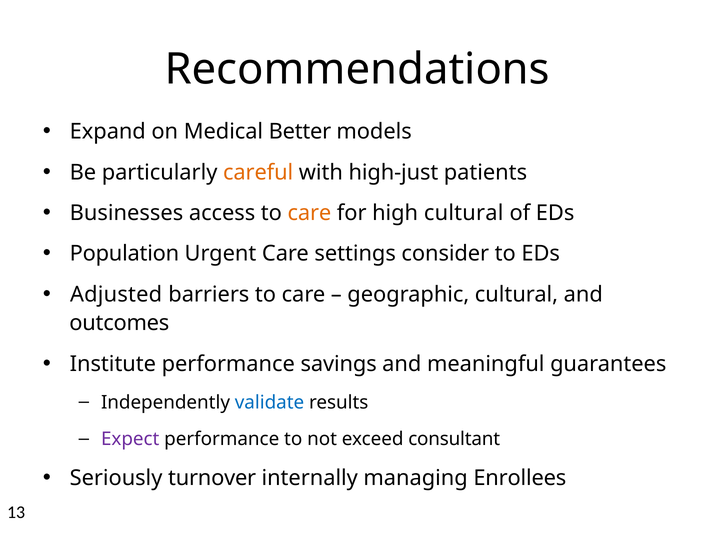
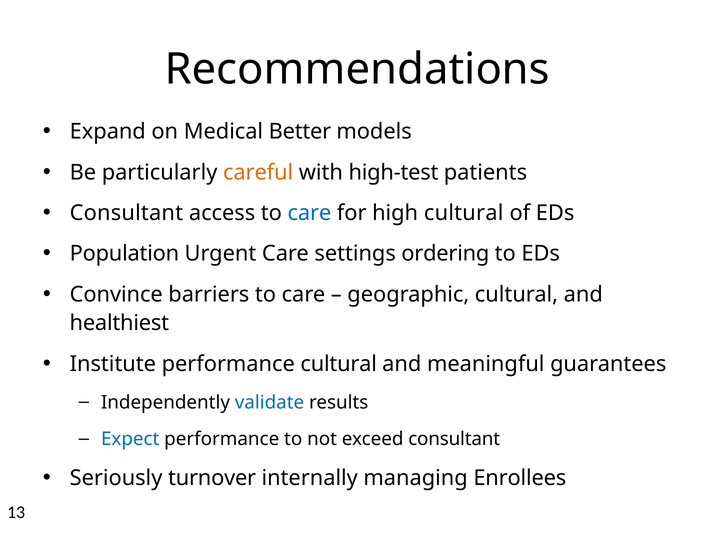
high-just: high-just -> high-test
Businesses at (126, 213): Businesses -> Consultant
care at (309, 213) colour: orange -> blue
consider: consider -> ordering
Adjusted: Adjusted -> Convince
outcomes: outcomes -> healthiest
performance savings: savings -> cultural
Expect colour: purple -> blue
